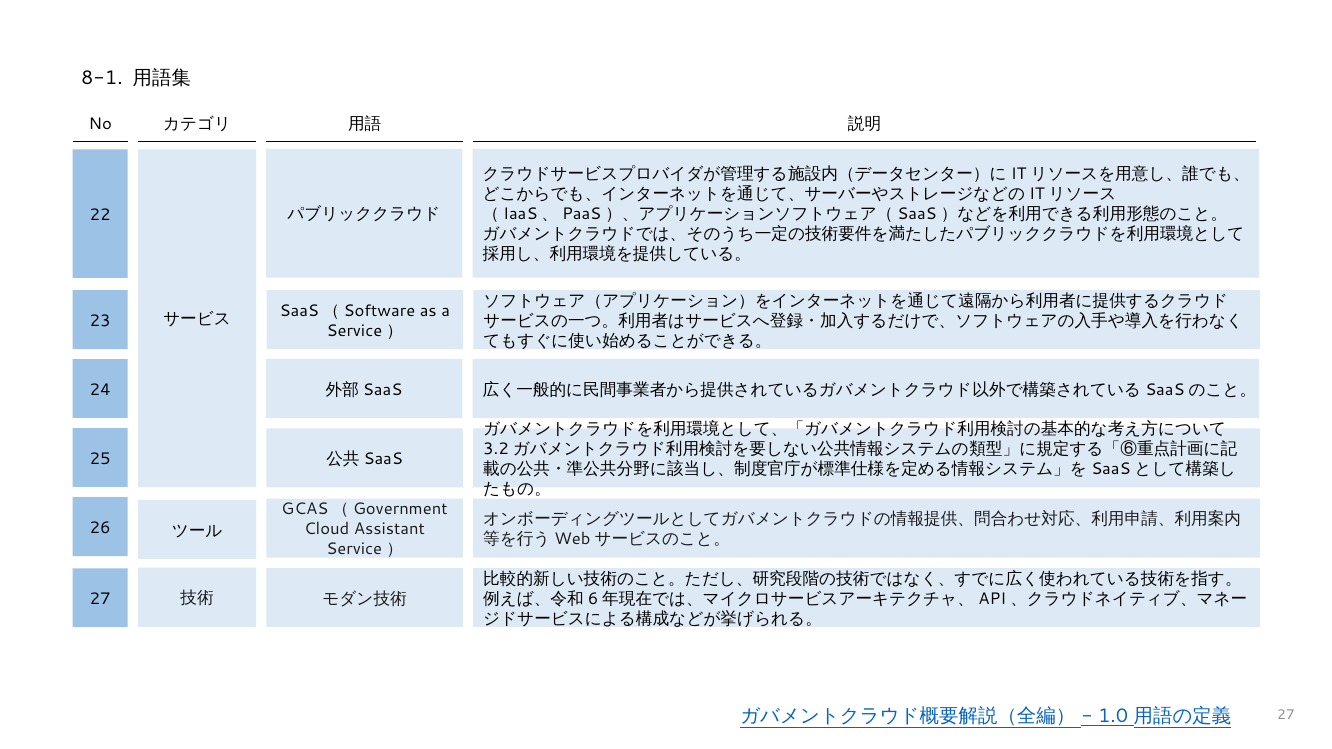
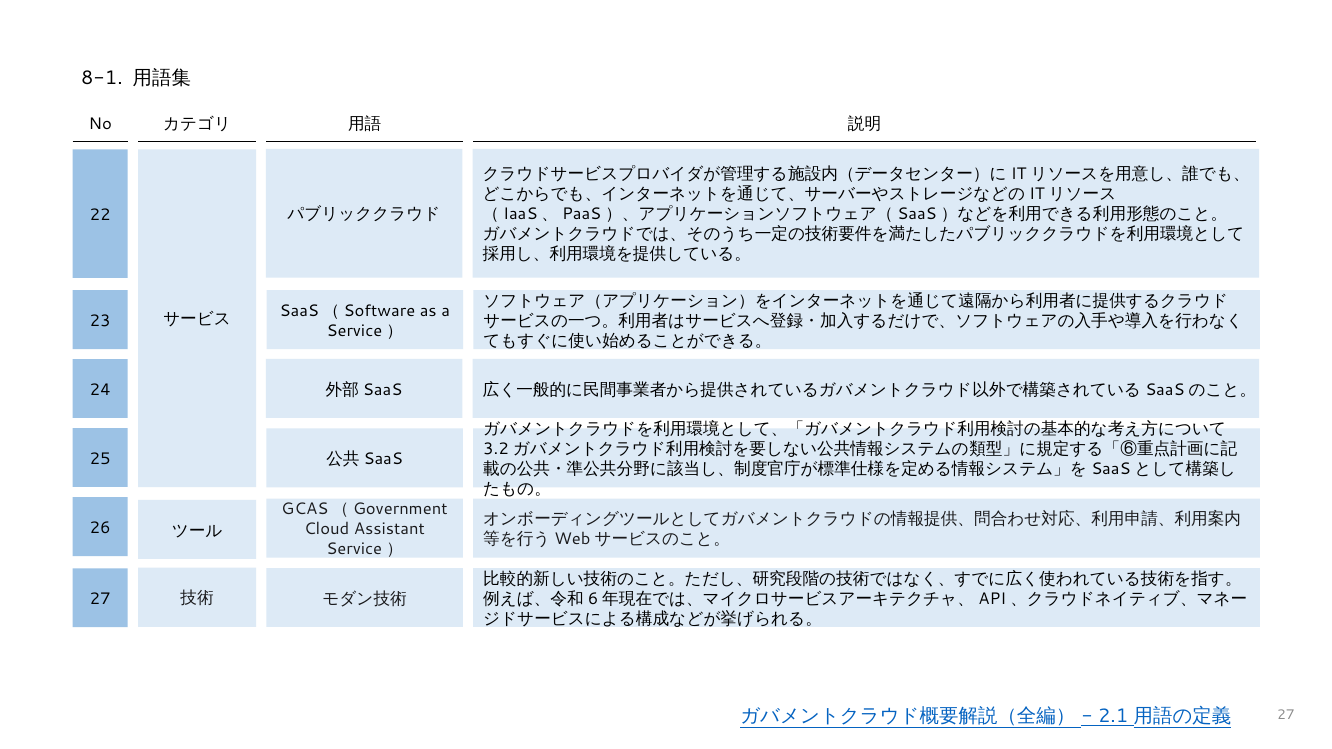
1.0: 1.0 -> 2.1
